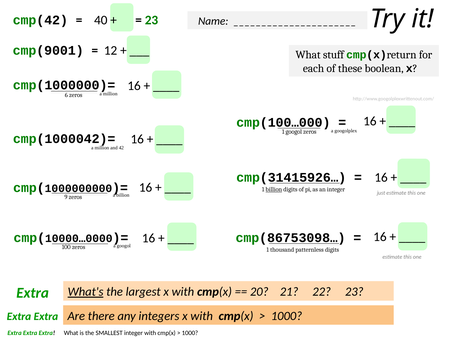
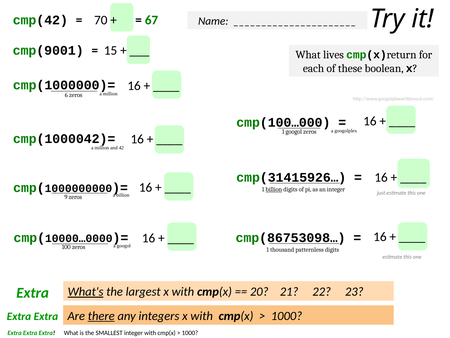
40: 40 -> 70
23 at (151, 20): 23 -> 67
12: 12 -> 15
stuff: stuff -> lives
there underline: none -> present
